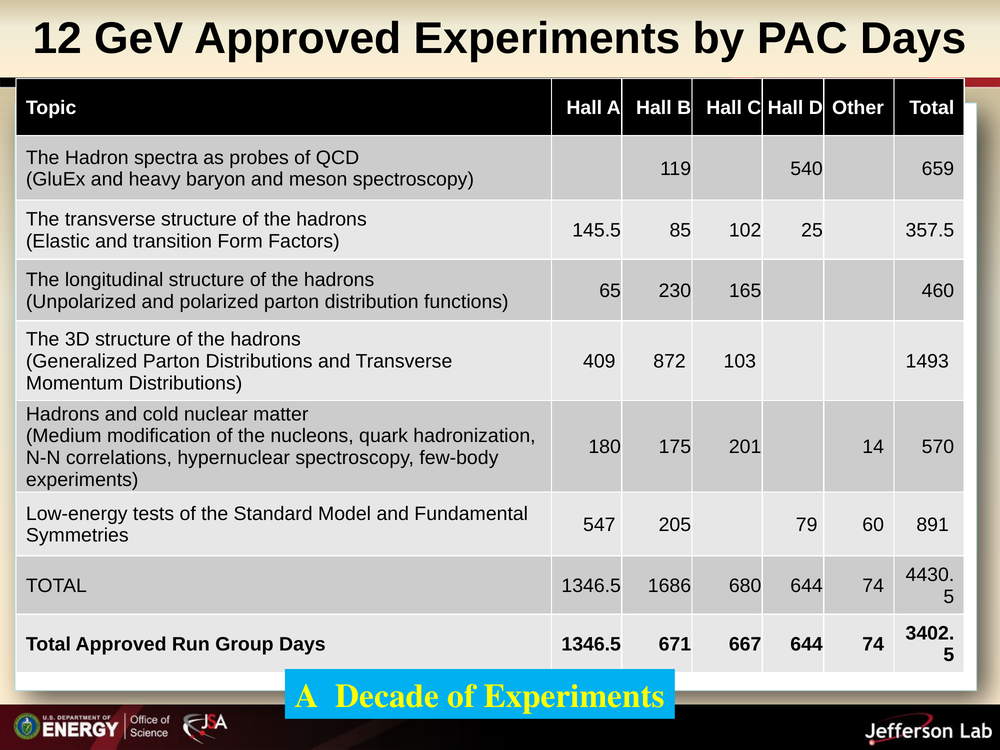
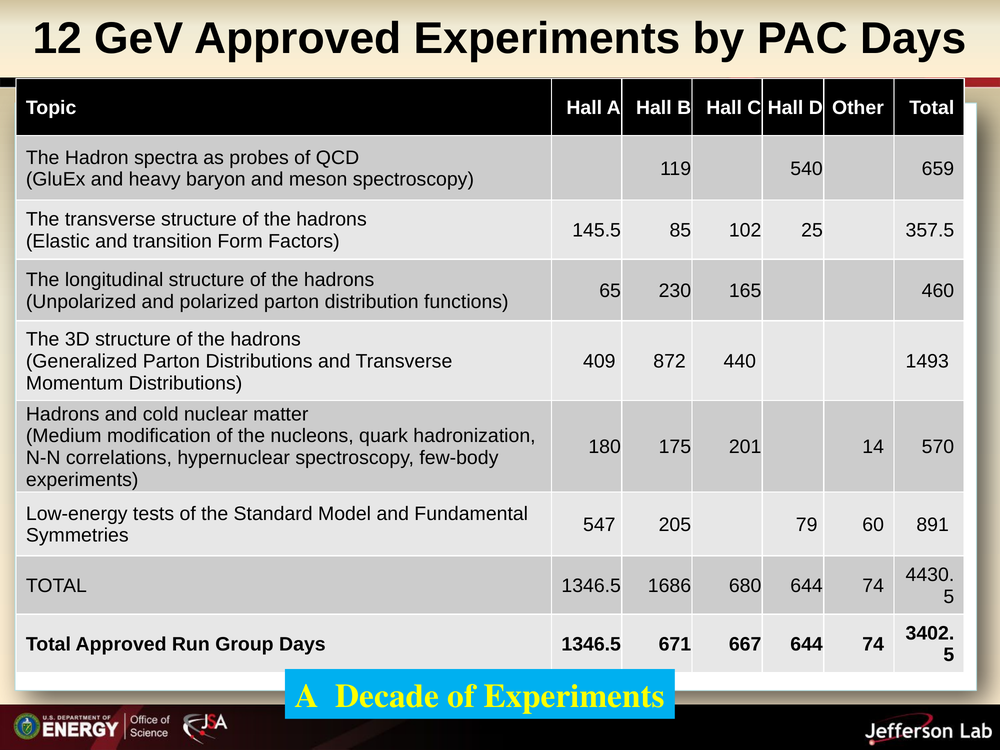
103: 103 -> 440
